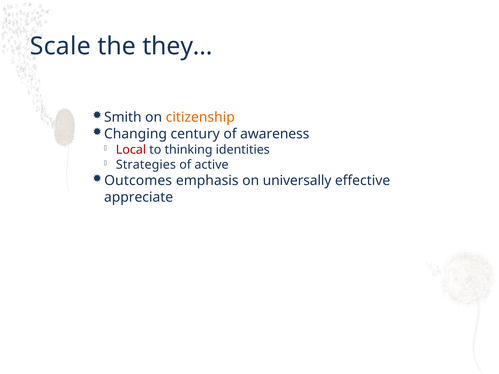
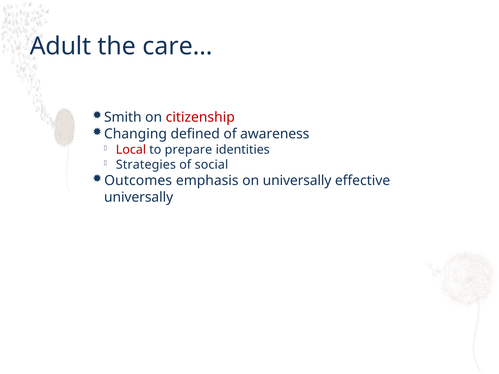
Scale: Scale -> Adult
they…: they… -> care…
citizenship colour: orange -> red
century: century -> defined
thinking: thinking -> prepare
active: active -> social
appreciate at (139, 197): appreciate -> universally
